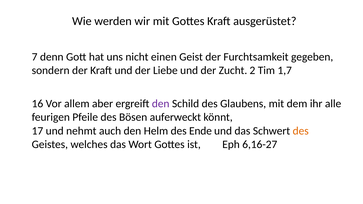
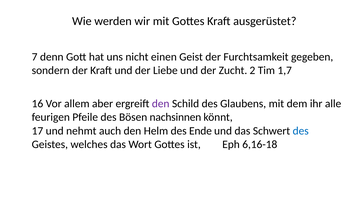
auferweckt: auferweckt -> nachsinnen
des at (301, 131) colour: orange -> blue
6,16-27: 6,16-27 -> 6,16-18
